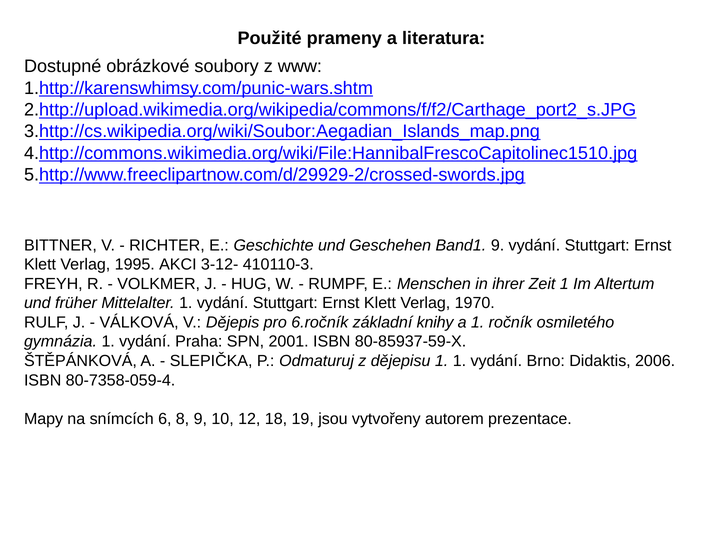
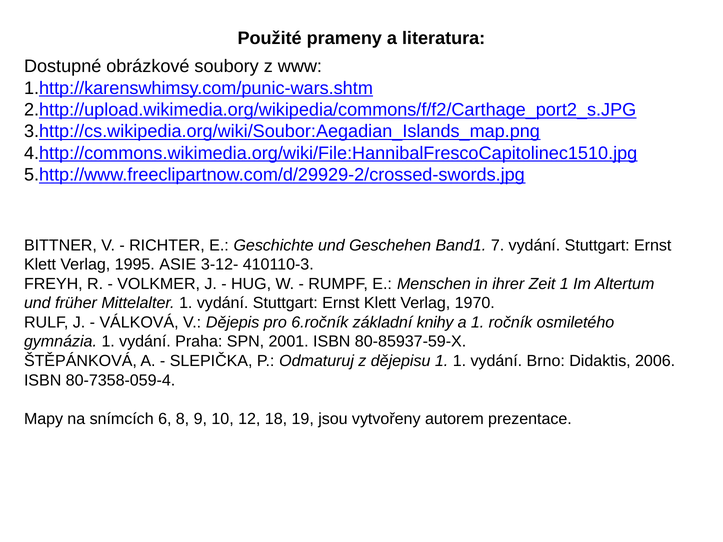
Band1 9: 9 -> 7
AKCI: AKCI -> ASIE
